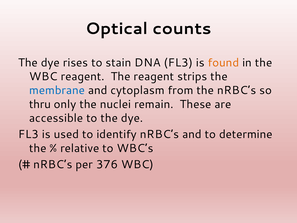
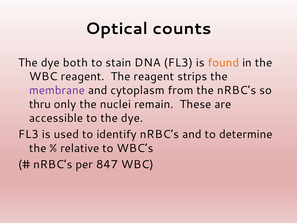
rises: rises -> both
membrane colour: blue -> purple
376: 376 -> 847
